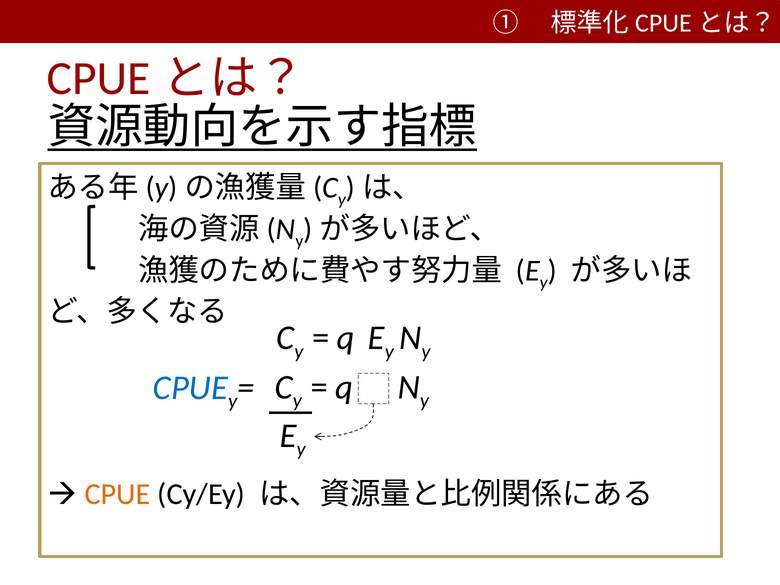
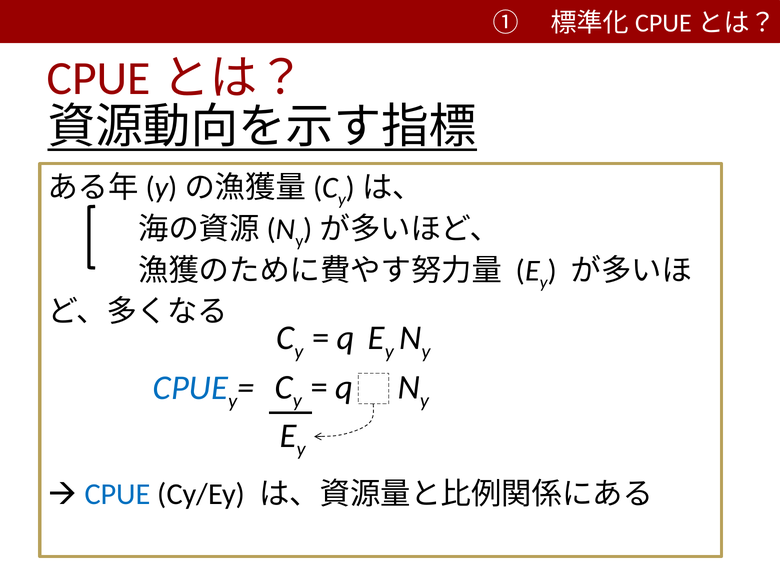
CPUE at (118, 494) colour: orange -> blue
